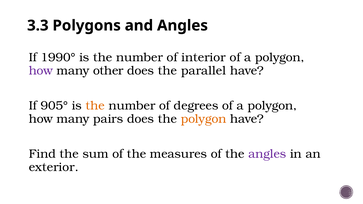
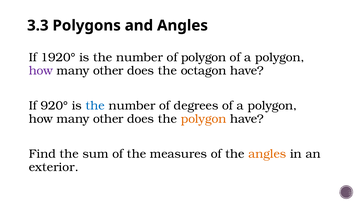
1990°: 1990° -> 1920°
of interior: interior -> polygon
parallel: parallel -> octagon
905°: 905° -> 920°
the at (95, 106) colour: orange -> blue
pairs at (108, 119): pairs -> other
angles at (267, 154) colour: purple -> orange
